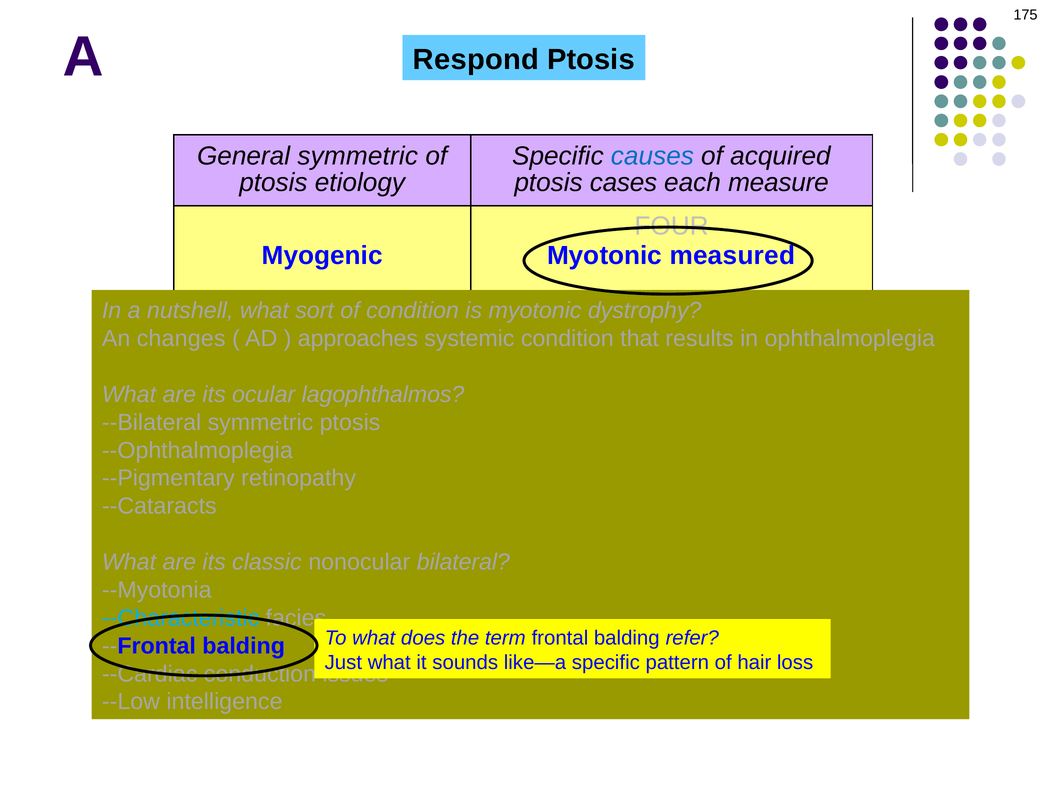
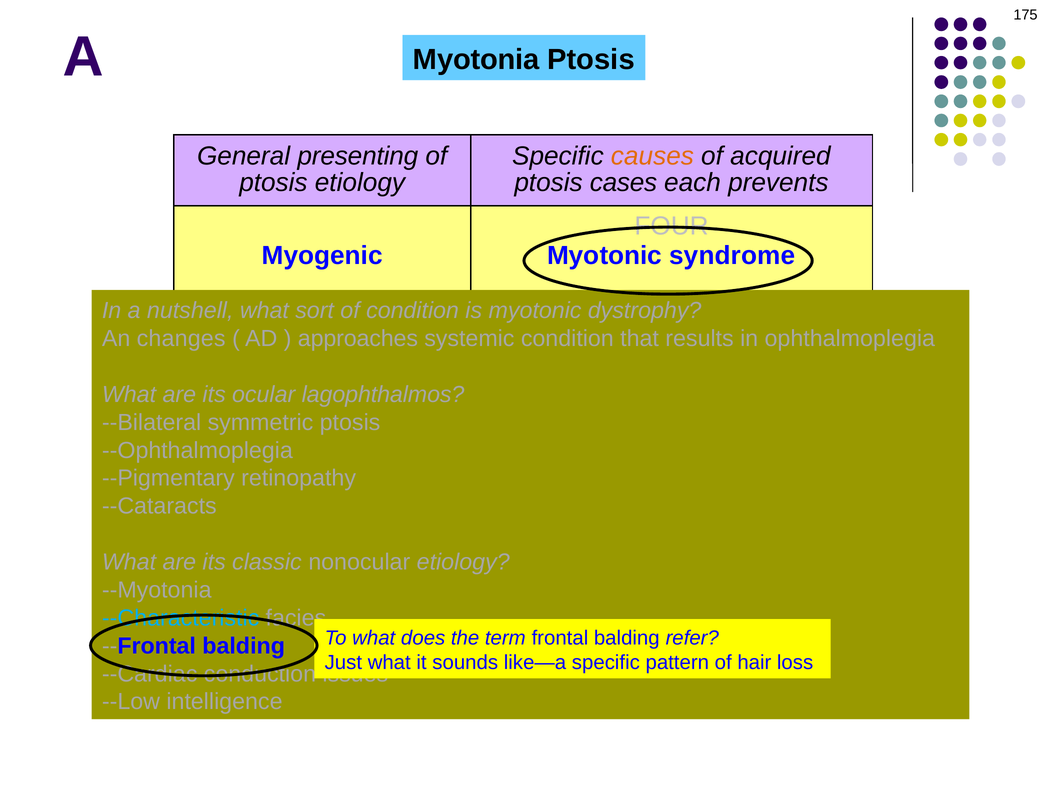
Respond: Respond -> Myotonia
General symmetric: symmetric -> presenting
causes at (652, 156) colour: blue -> orange
measure: measure -> prevents
measured: measured -> syndrome
bilateral at (463, 562): bilateral -> etiology
